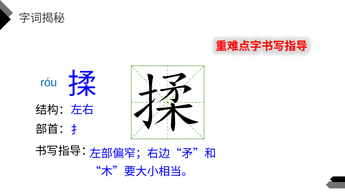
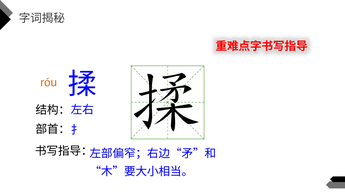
róu colour: blue -> orange
